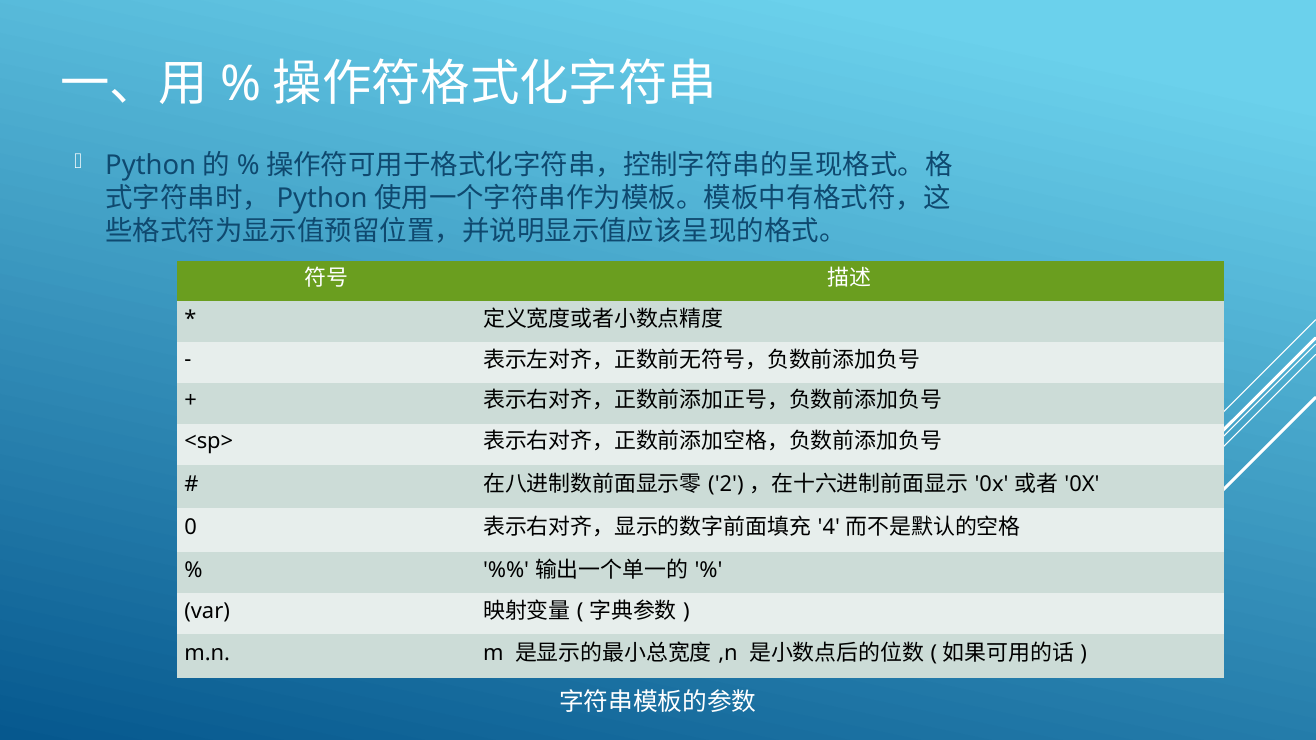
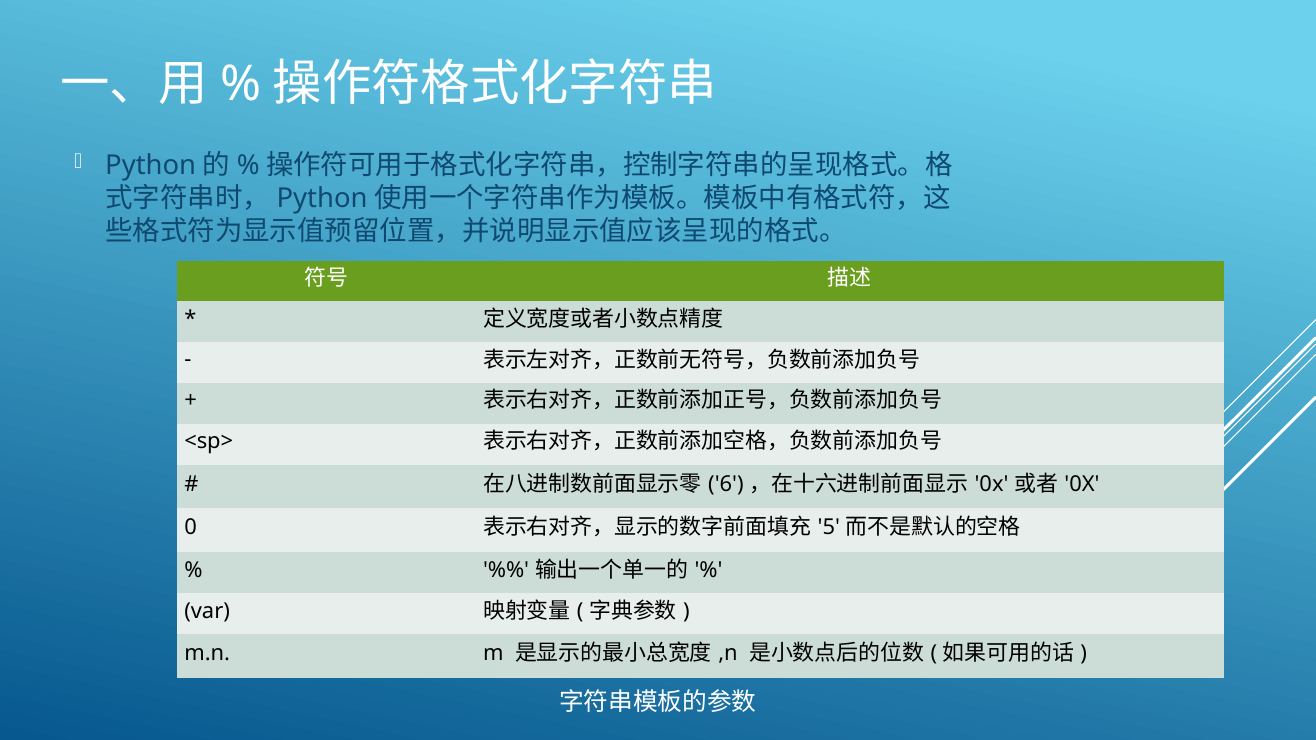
2: 2 -> 6
4: 4 -> 5
